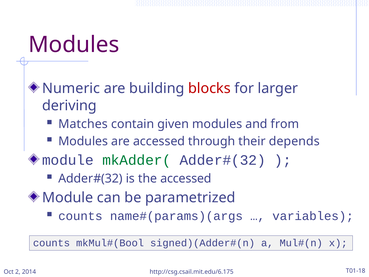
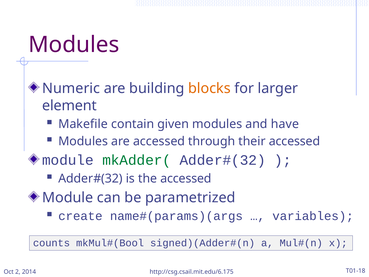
blocks colour: red -> orange
deriving: deriving -> element
Matches: Matches -> Makefile
from: from -> have
their depends: depends -> accessed
counts at (80, 216): counts -> create
